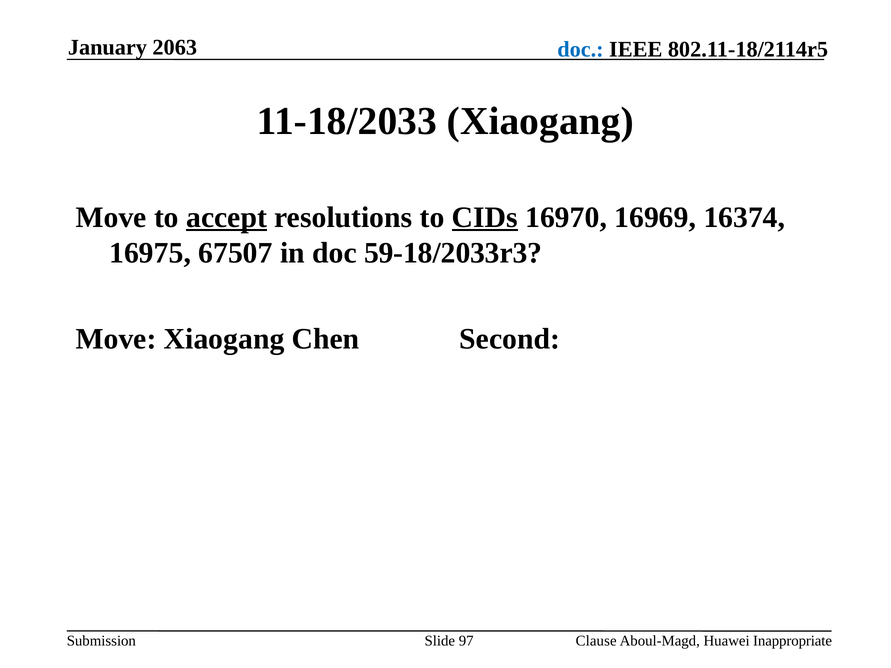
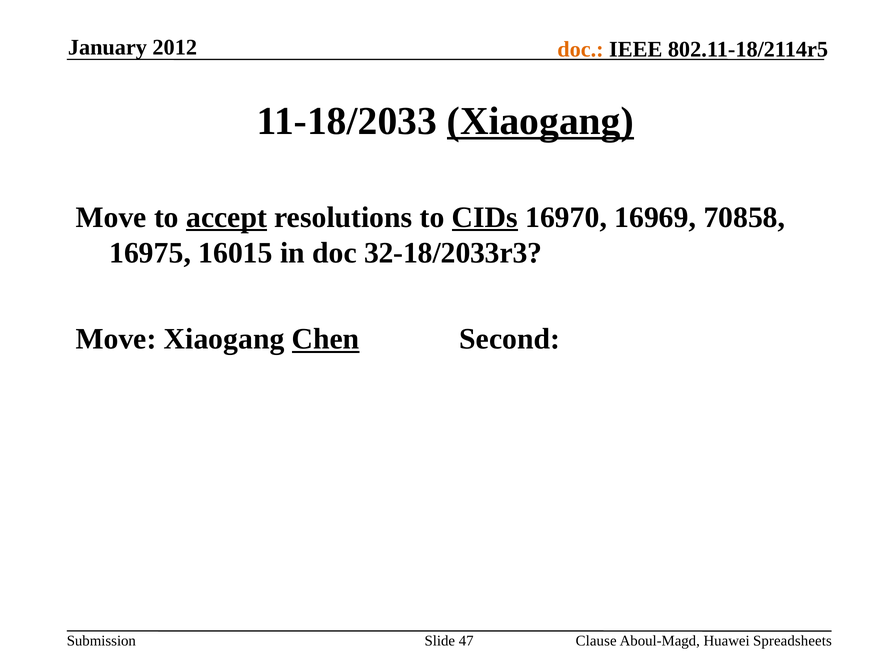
2063: 2063 -> 2012
doc at (580, 50) colour: blue -> orange
Xiaogang at (540, 121) underline: none -> present
16374: 16374 -> 70858
67507: 67507 -> 16015
59-18/2033r3: 59-18/2033r3 -> 32-18/2033r3
Chen underline: none -> present
97: 97 -> 47
Inappropriate: Inappropriate -> Spreadsheets
